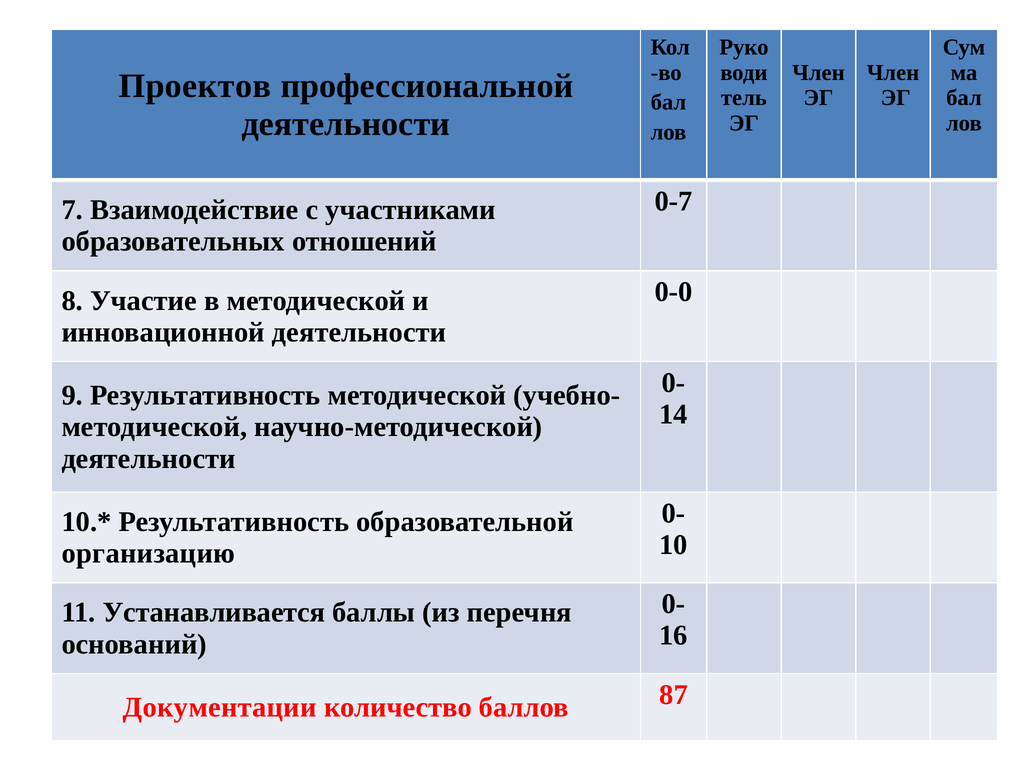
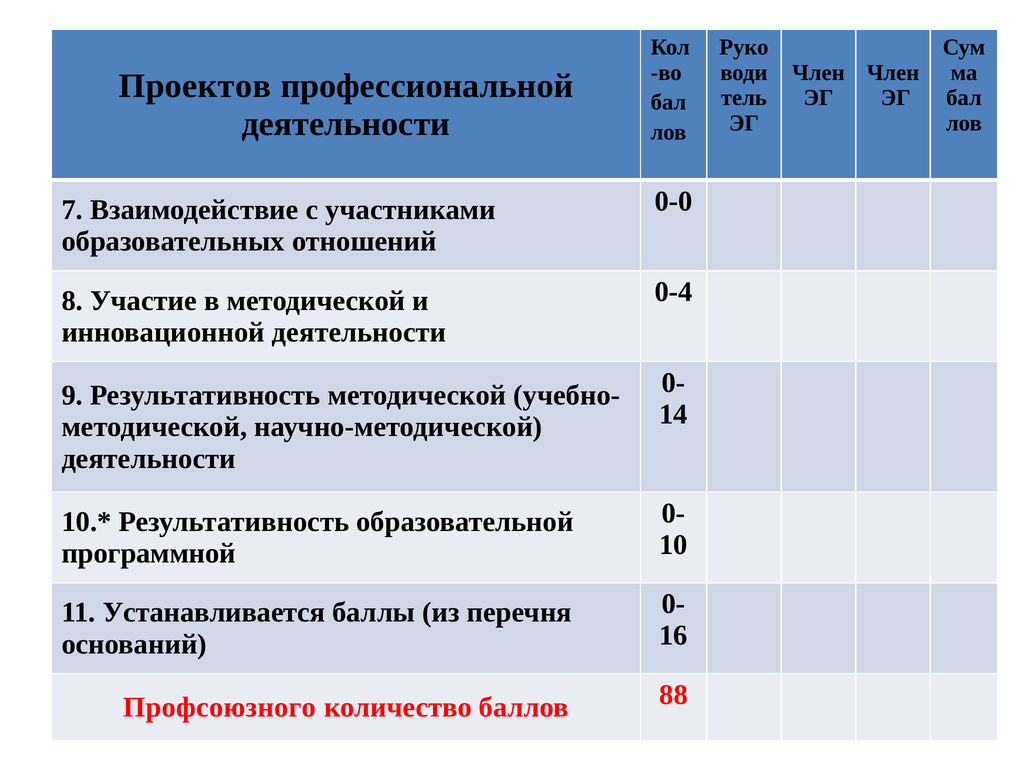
0-7: 0-7 -> 0-0
0-0: 0-0 -> 0-4
организацию: организацию -> программной
Документации: Документации -> Профсоюзного
87: 87 -> 88
